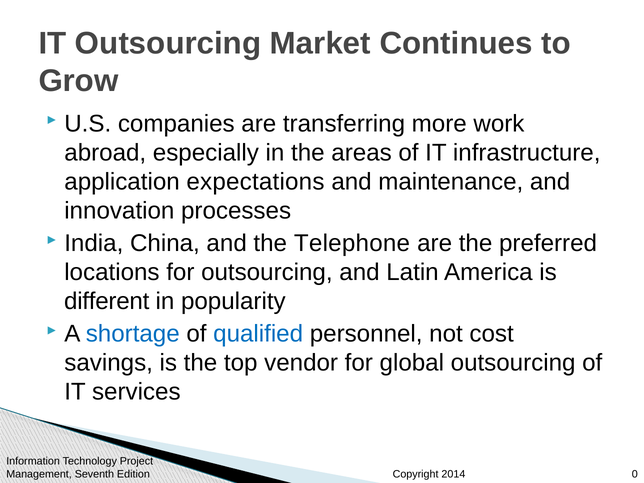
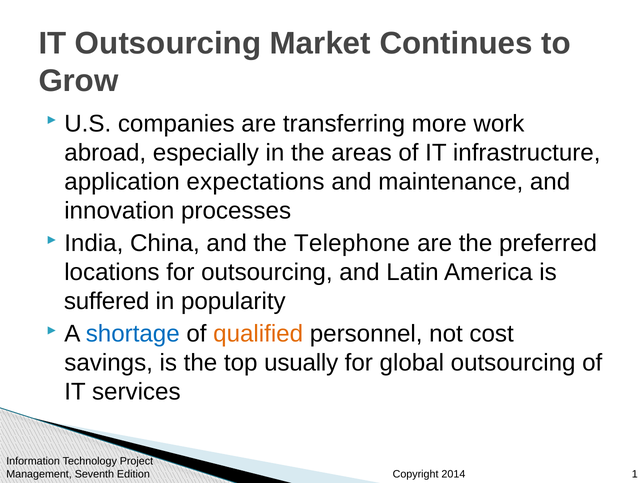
different: different -> suffered
qualified colour: blue -> orange
vendor: vendor -> usually
0: 0 -> 1
